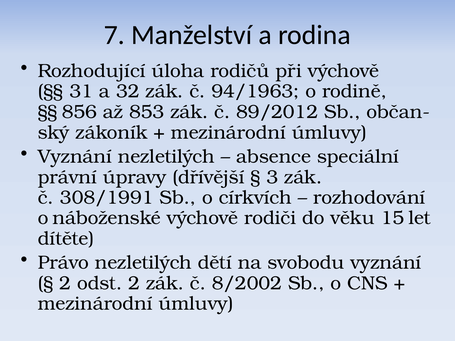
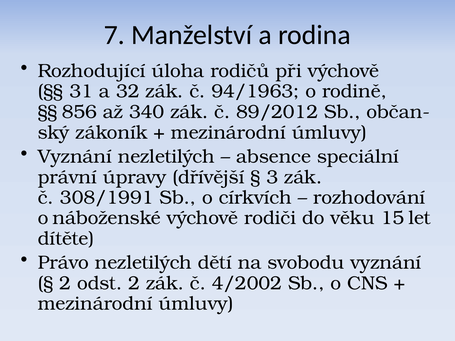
853: 853 -> 340
8/2002: 8/2002 -> 4/2002
